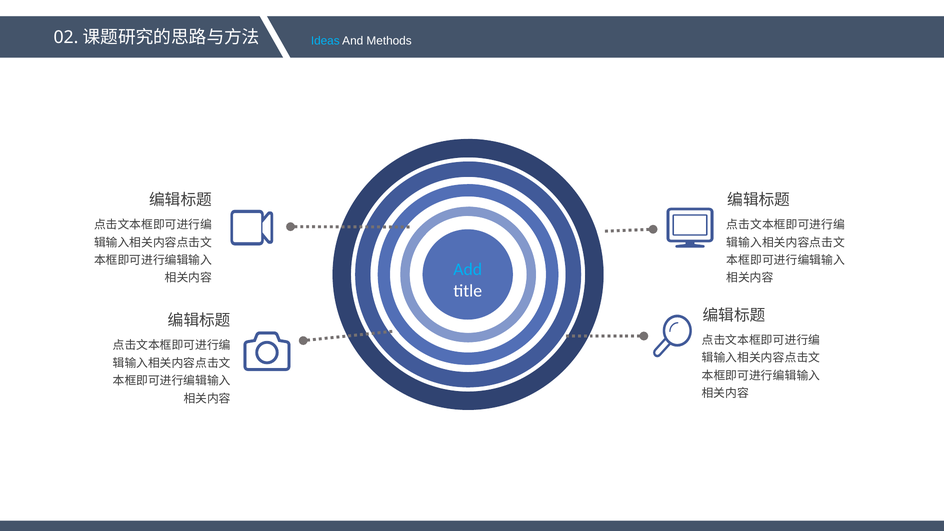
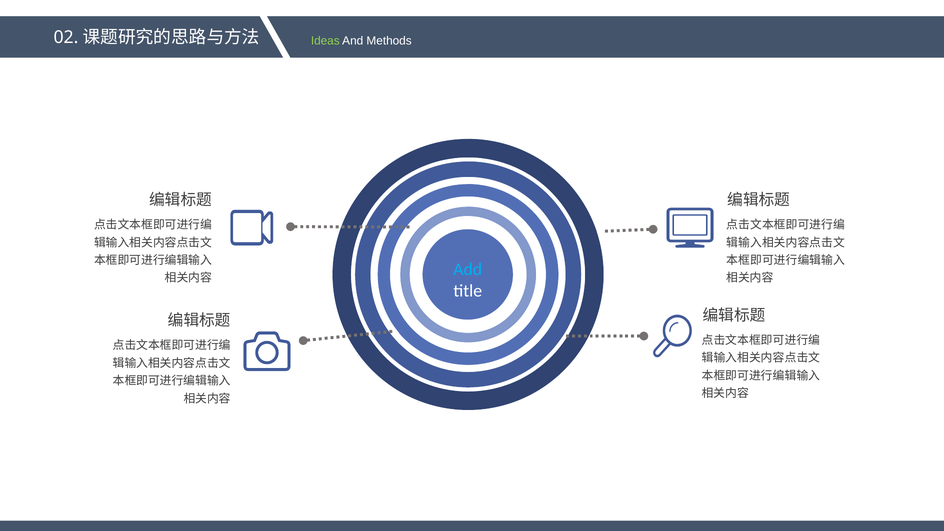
Ideas colour: light blue -> light green
